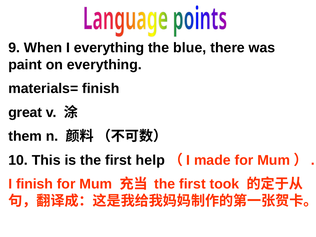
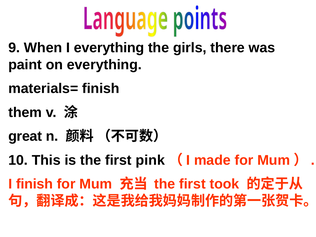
blue: blue -> girls
great: great -> them
them: them -> great
help: help -> pink
